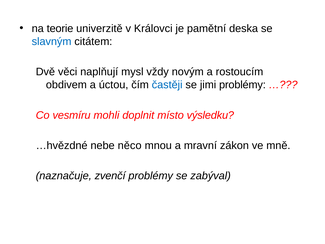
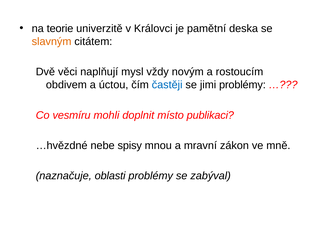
slavným colour: blue -> orange
výsledku: výsledku -> publikaci
něco: něco -> spisy
zvenčí: zvenčí -> oblasti
